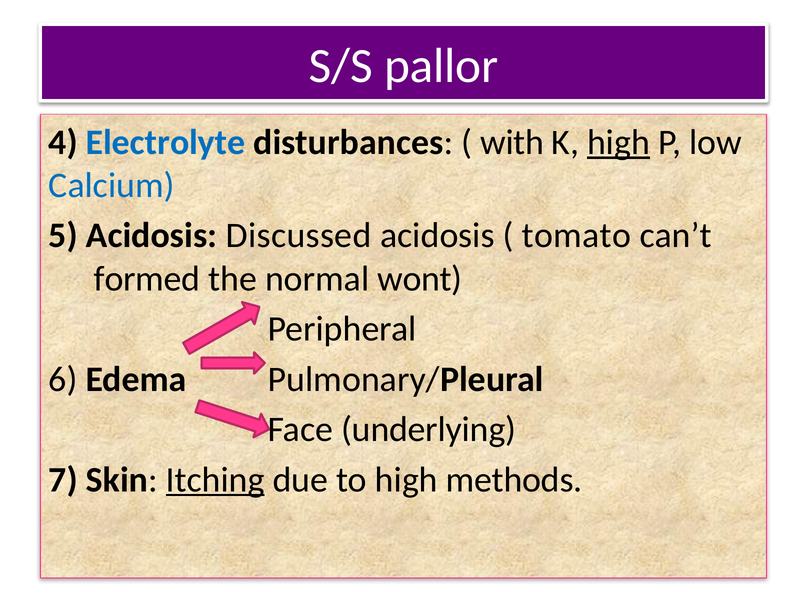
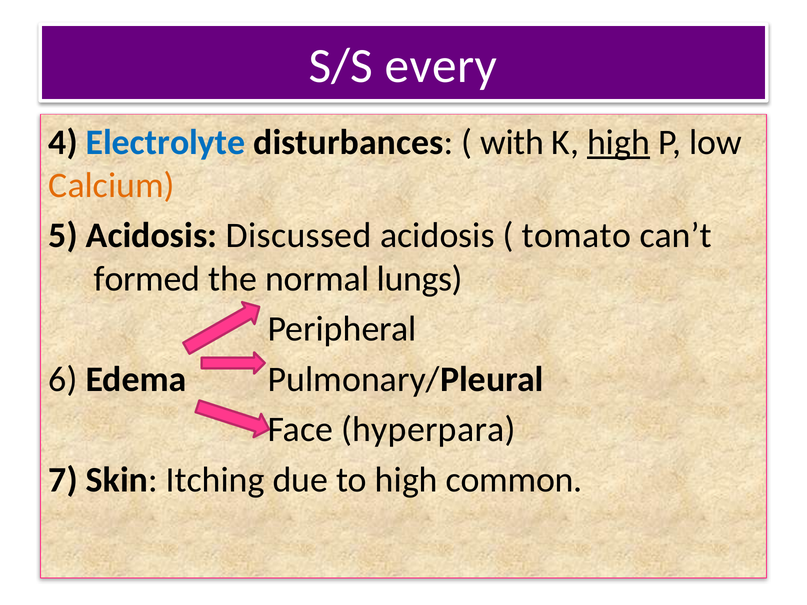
pallor: pallor -> every
Calcium colour: blue -> orange
wont: wont -> lungs
underlying: underlying -> hyperpara
Itching underline: present -> none
methods: methods -> common
